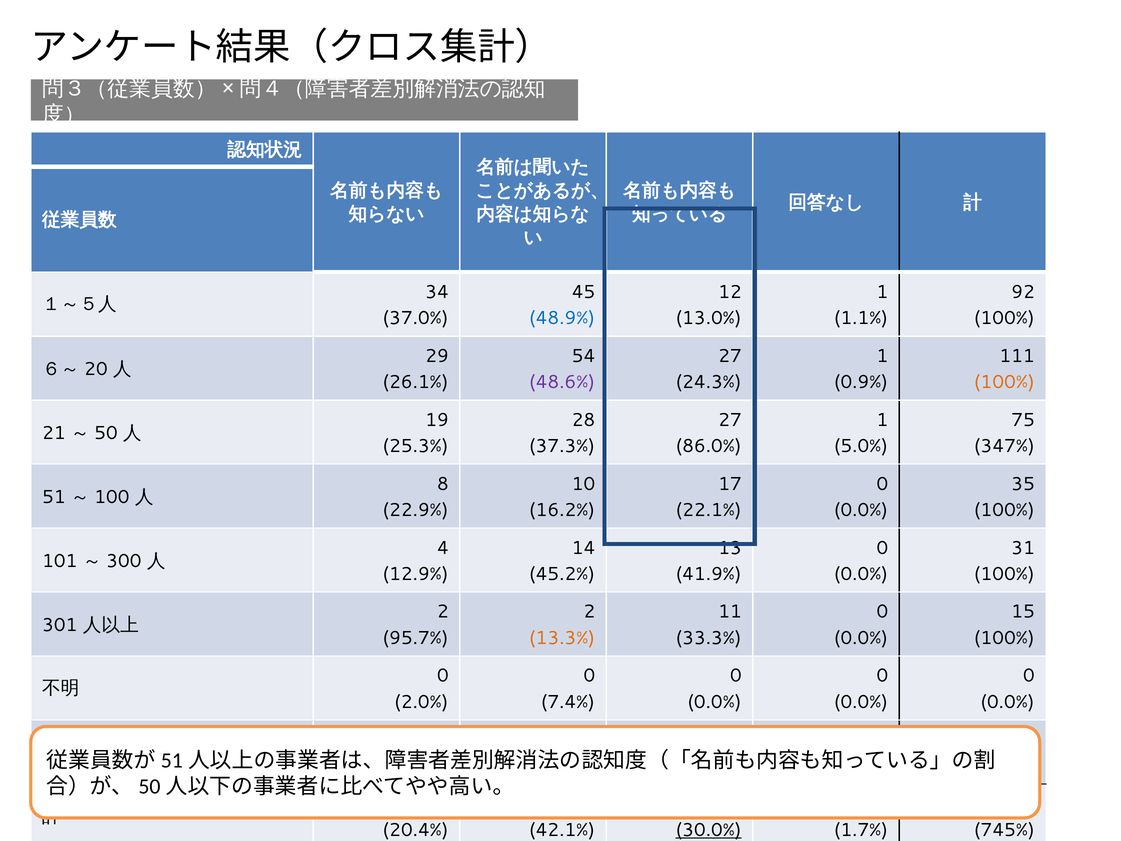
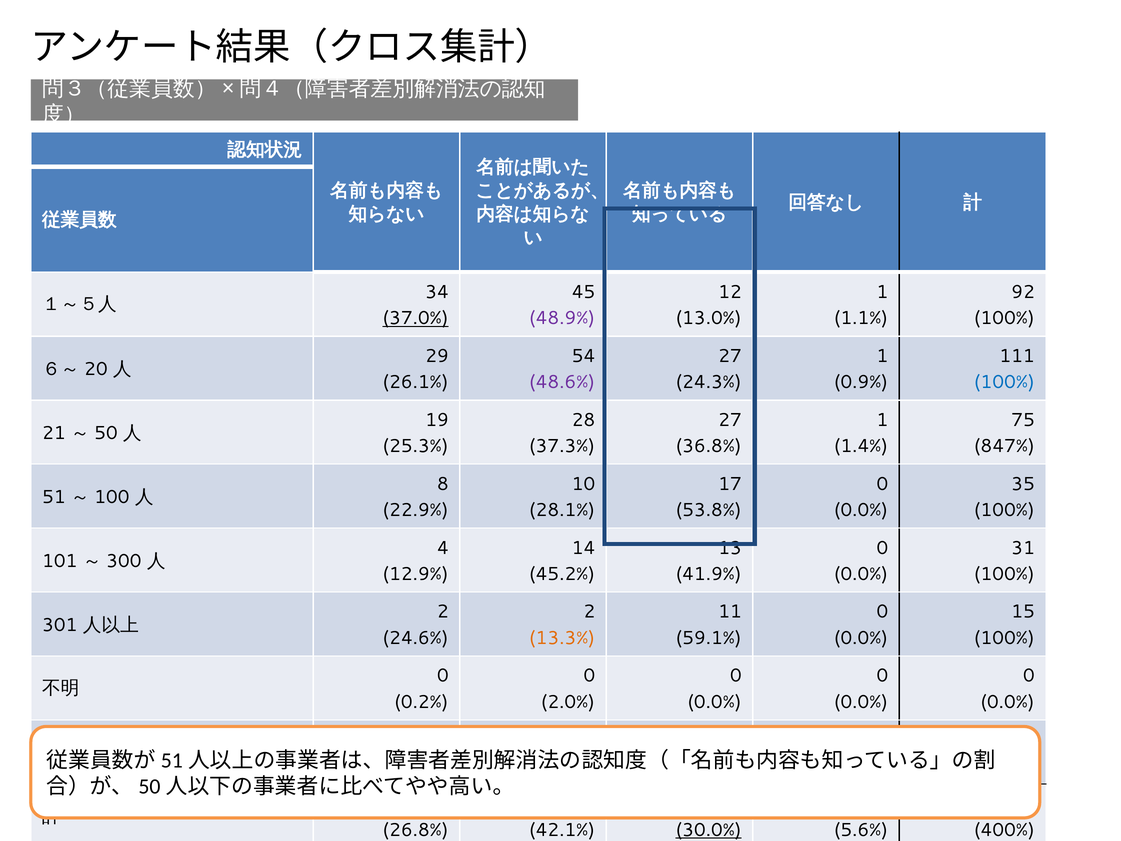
37.0% underline: none -> present
48.9% colour: blue -> purple
100% at (1004, 382) colour: orange -> blue
86.0%: 86.0% -> 36.8%
5.0%: 5.0% -> 1.4%
347%: 347% -> 847%
16.2%: 16.2% -> 28.1%
22.1%: 22.1% -> 53.8%
95.7%: 95.7% -> 24.6%
33.3%: 33.3% -> 59.1%
2.0%: 2.0% -> 0.2%
7.4%: 7.4% -> 2.0%
20.4%: 20.4% -> 26.8%
1.7%: 1.7% -> 5.6%
745%: 745% -> 400%
